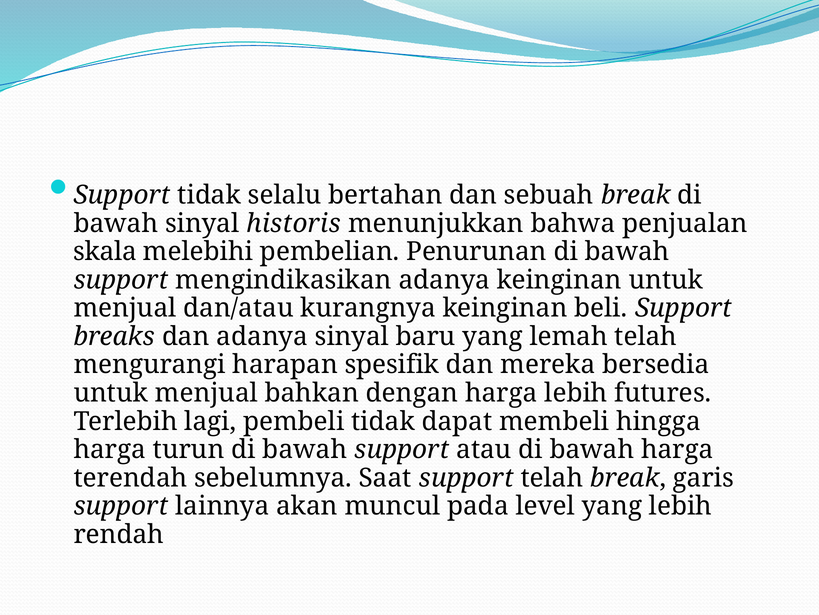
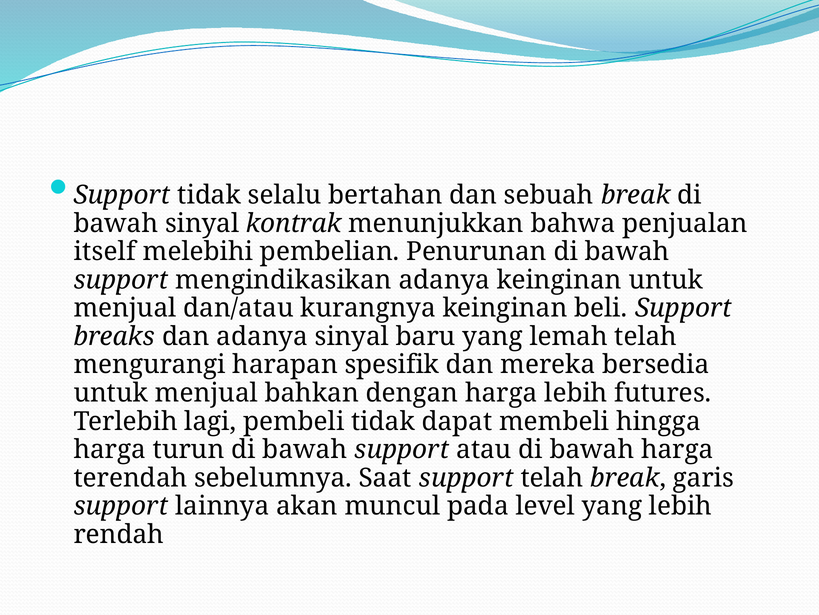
historis: historis -> kontrak
skala: skala -> itself
